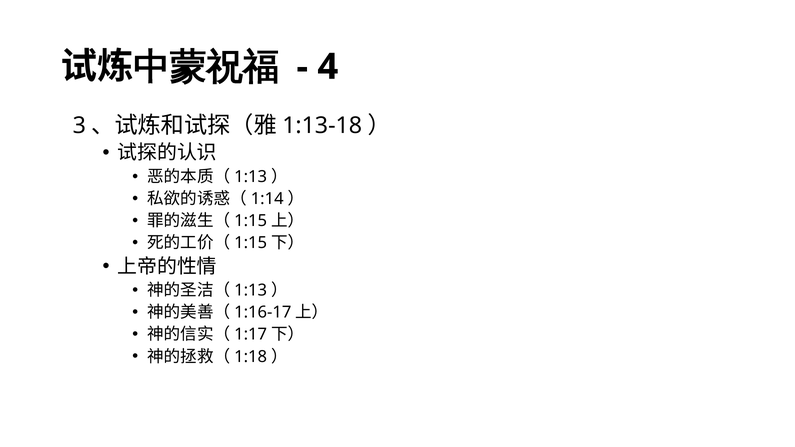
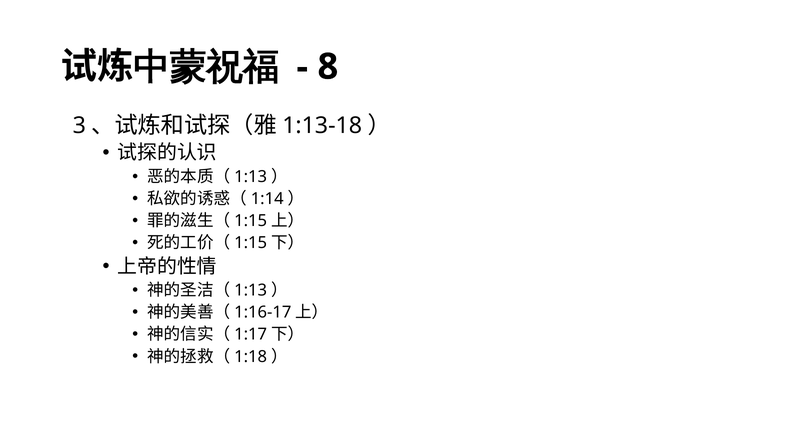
4: 4 -> 8
